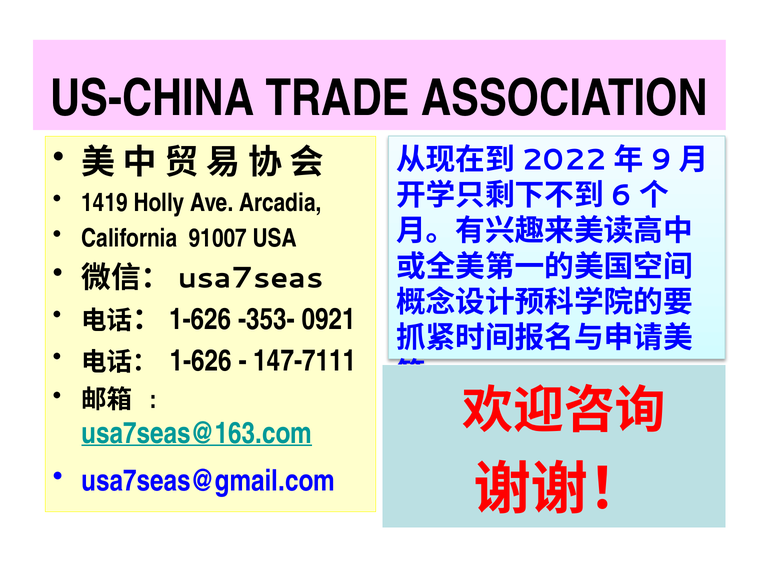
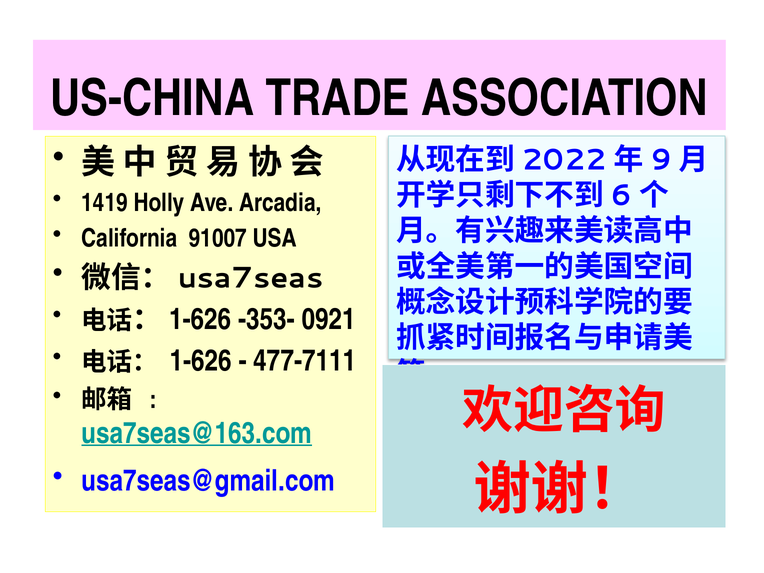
147-7111: 147-7111 -> 477-7111
